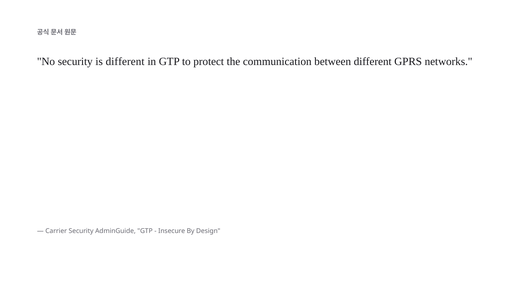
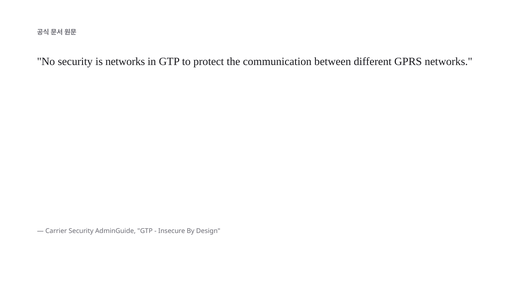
is different: different -> networks
